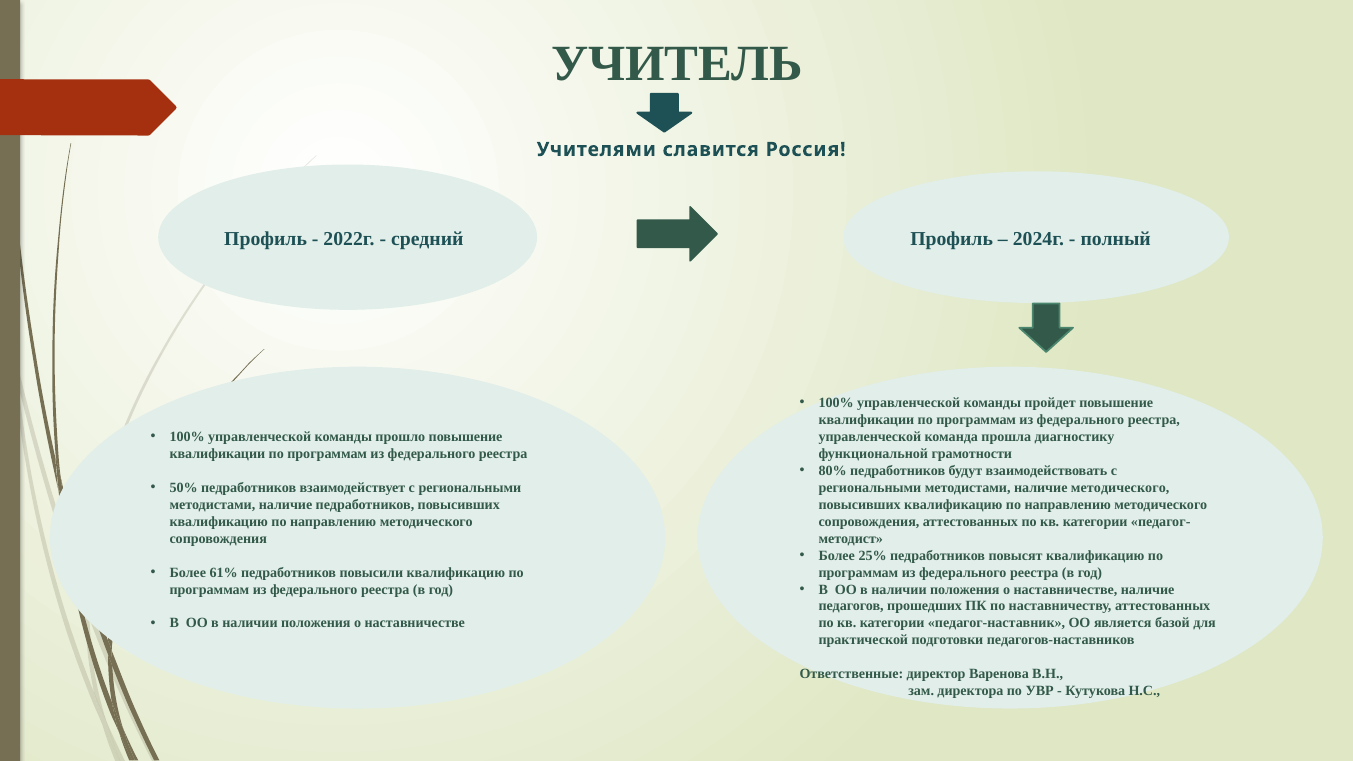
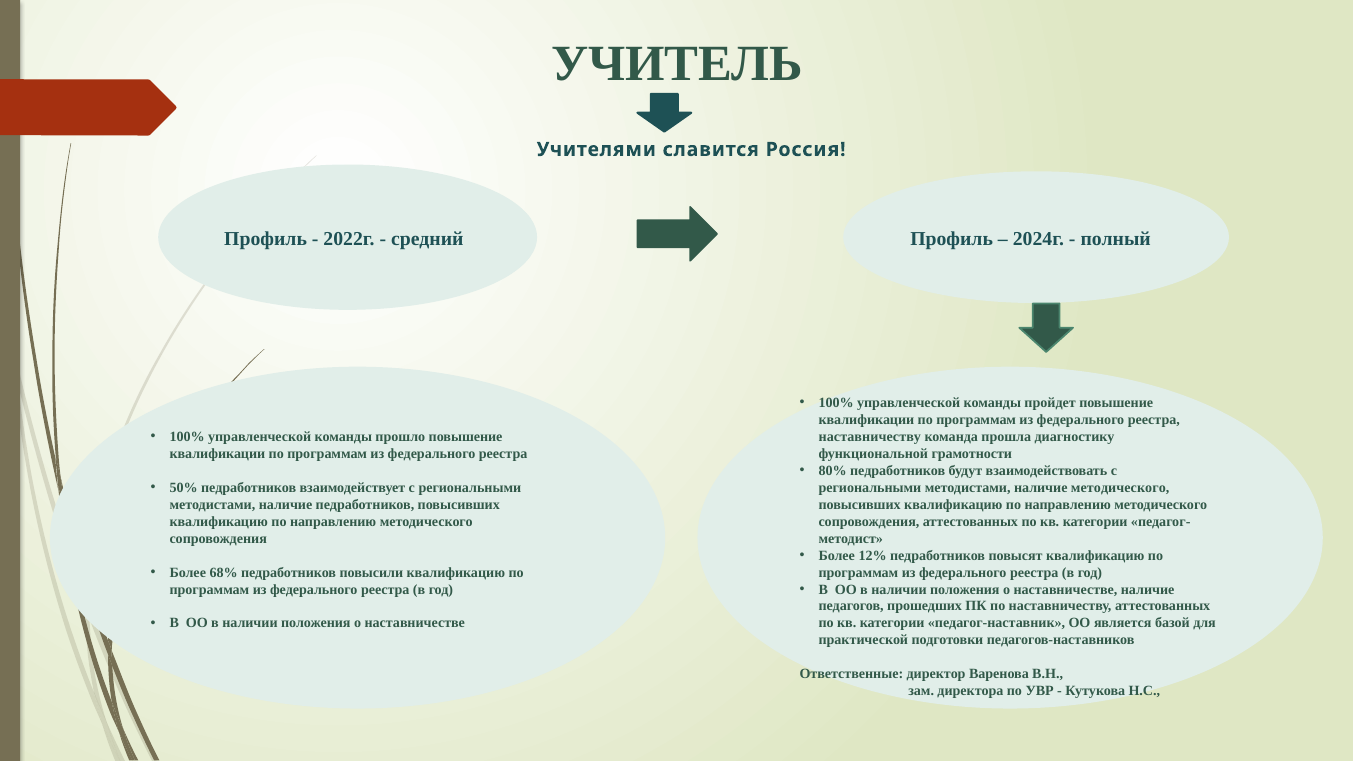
управленческой at (870, 437): управленческой -> наставничеству
25%: 25% -> 12%
61%: 61% -> 68%
